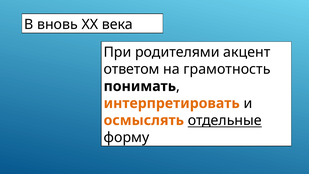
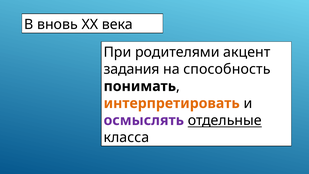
ответом: ответом -> задания
грамотность: грамотность -> способность
осмыслять colour: orange -> purple
форму: форму -> класса
